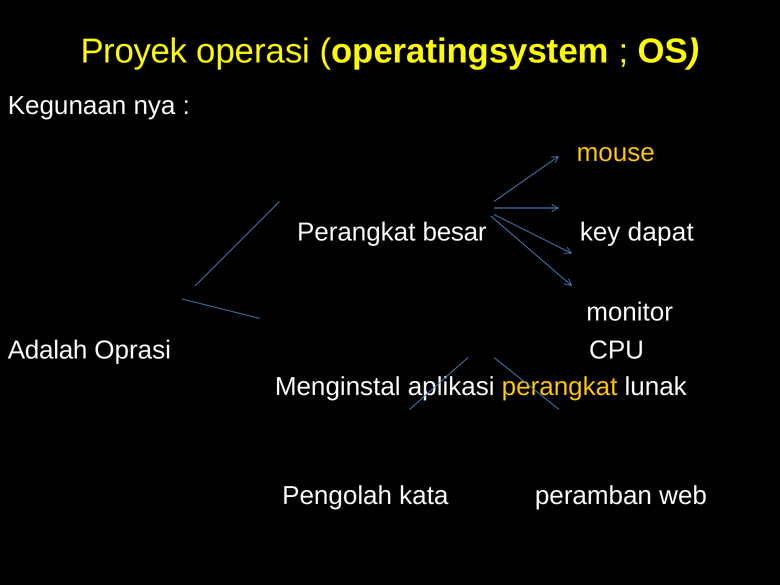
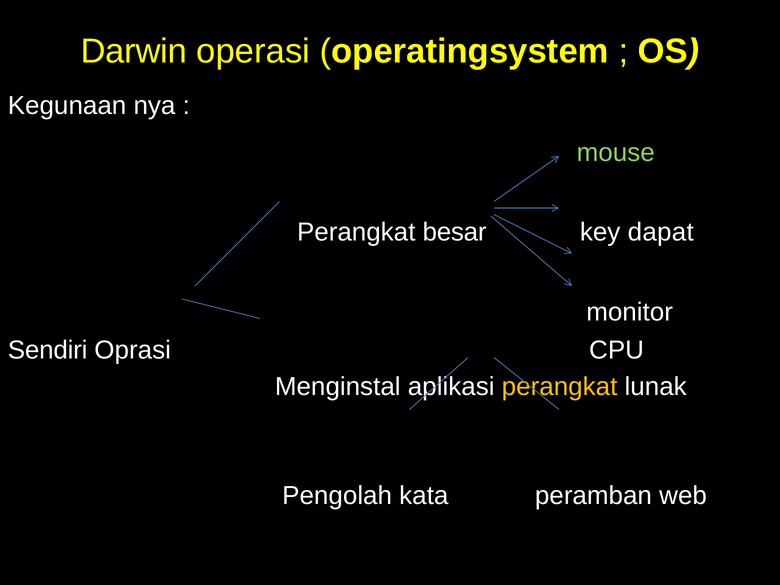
Proyek: Proyek -> Darwin
mouse colour: yellow -> light green
Adalah: Adalah -> Sendiri
